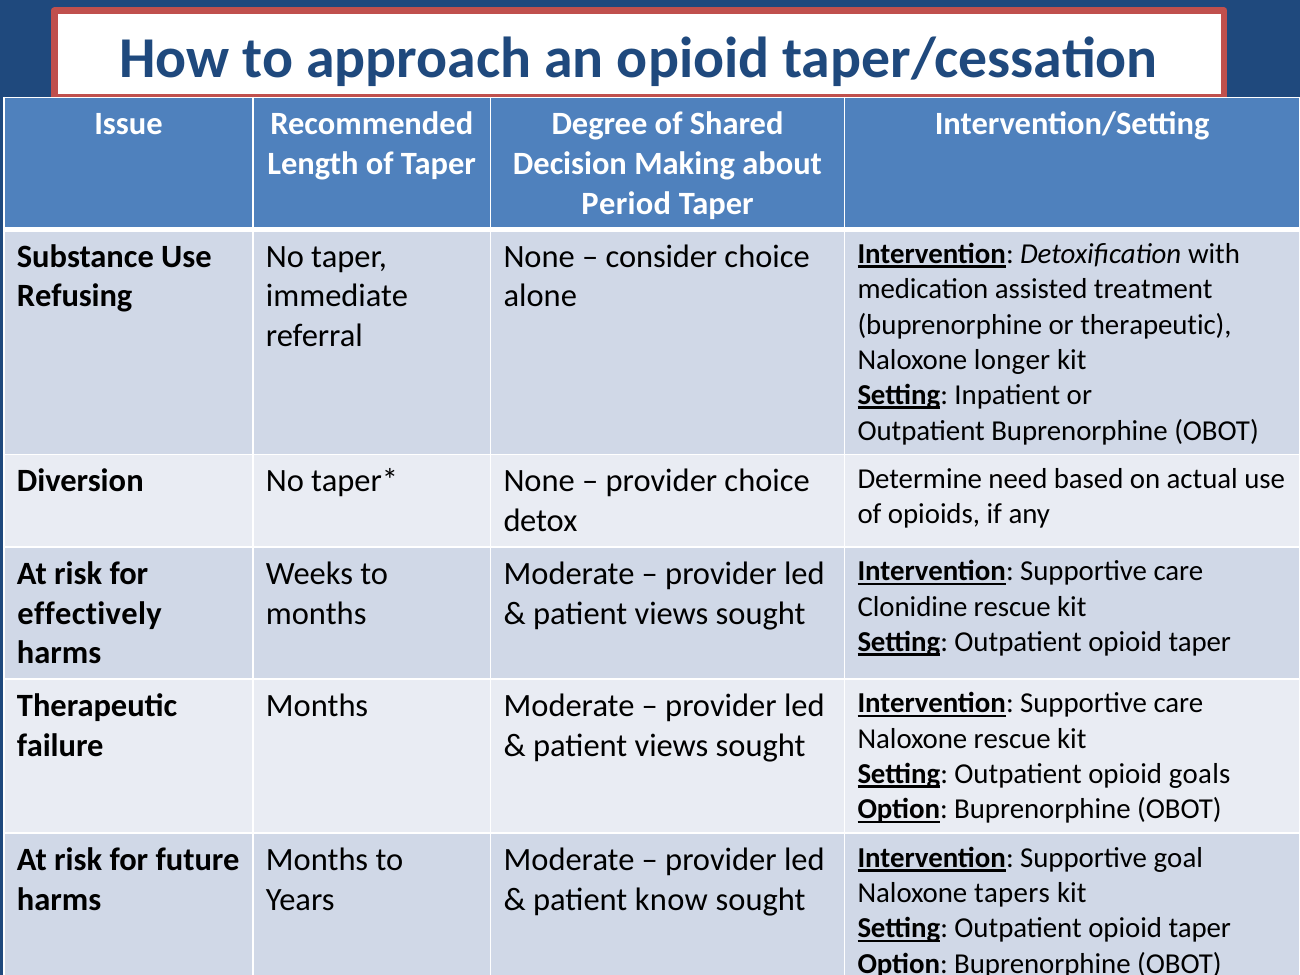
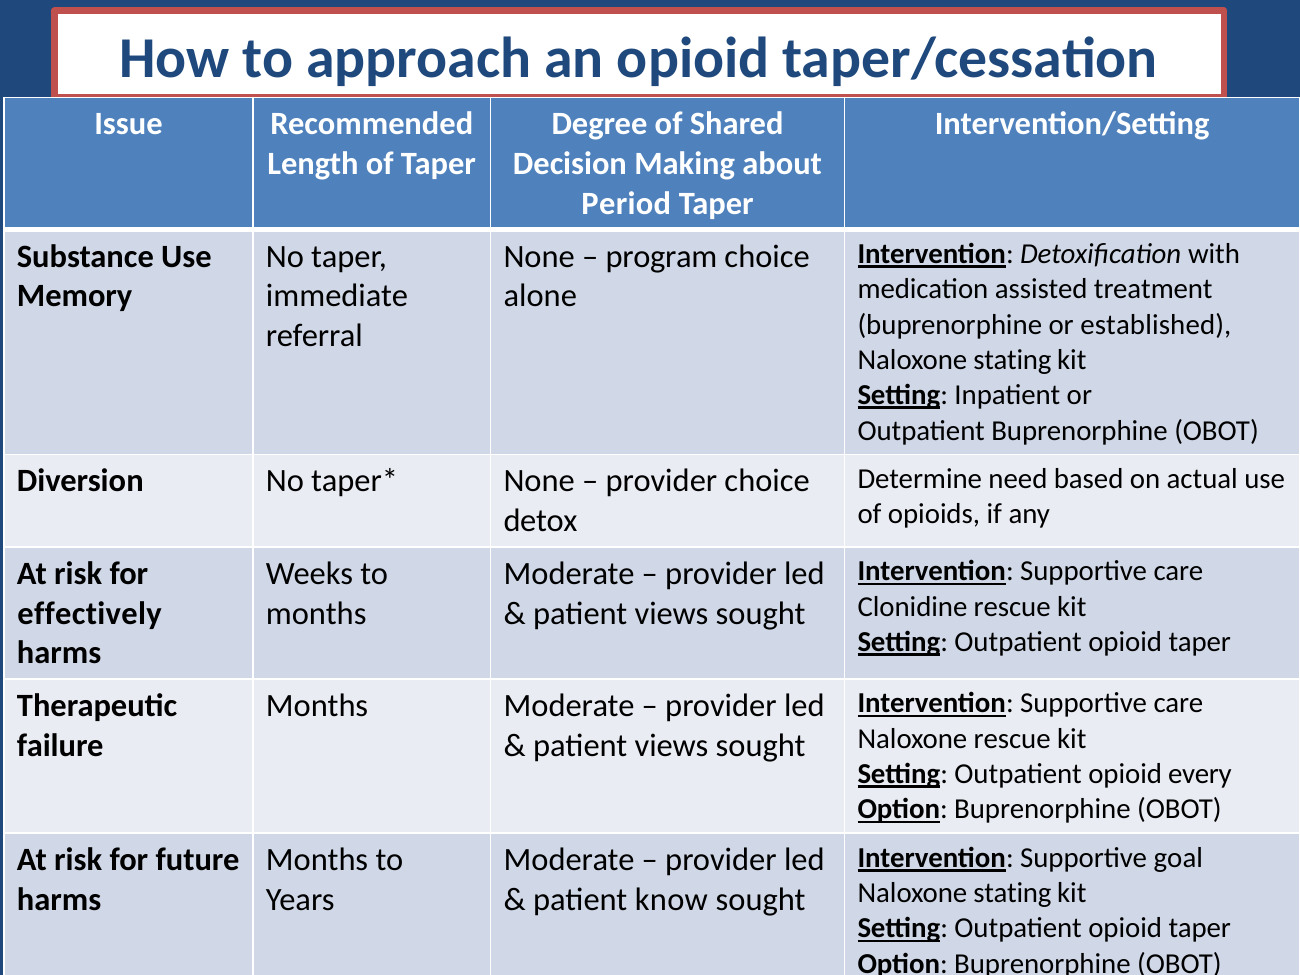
consider: consider -> program
Refusing: Refusing -> Memory
or therapeutic: therapeutic -> established
longer at (1012, 360): longer -> stating
goals: goals -> every
tapers at (1012, 893): tapers -> stating
